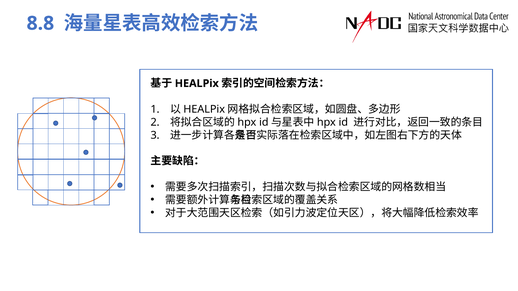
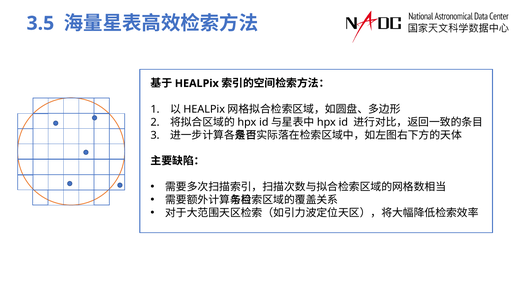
8.8: 8.8 -> 3.5
